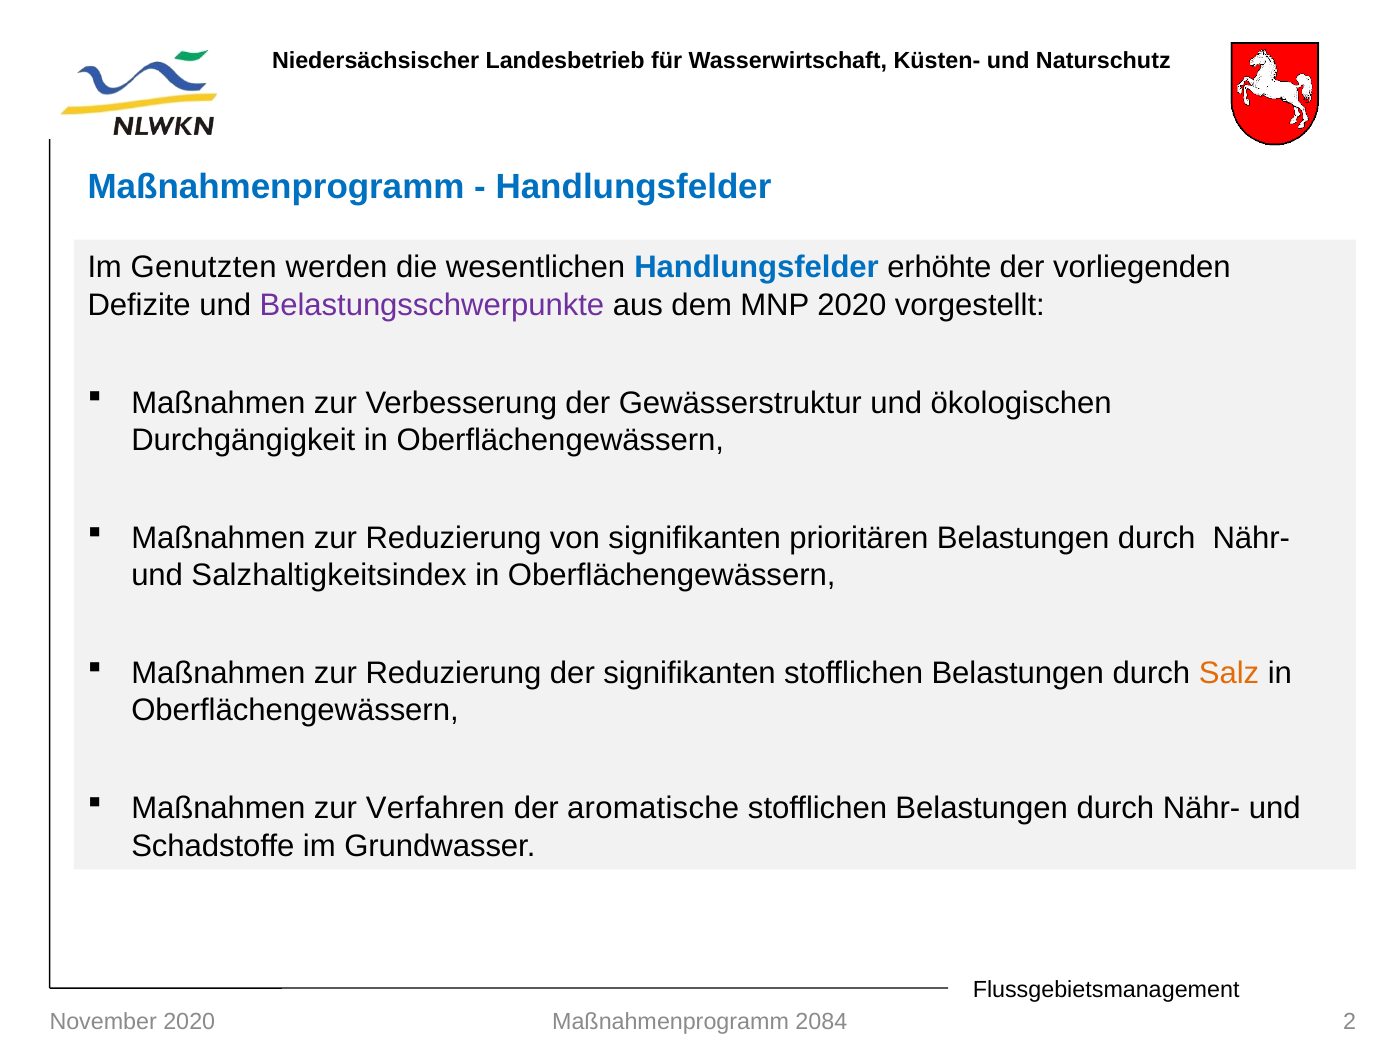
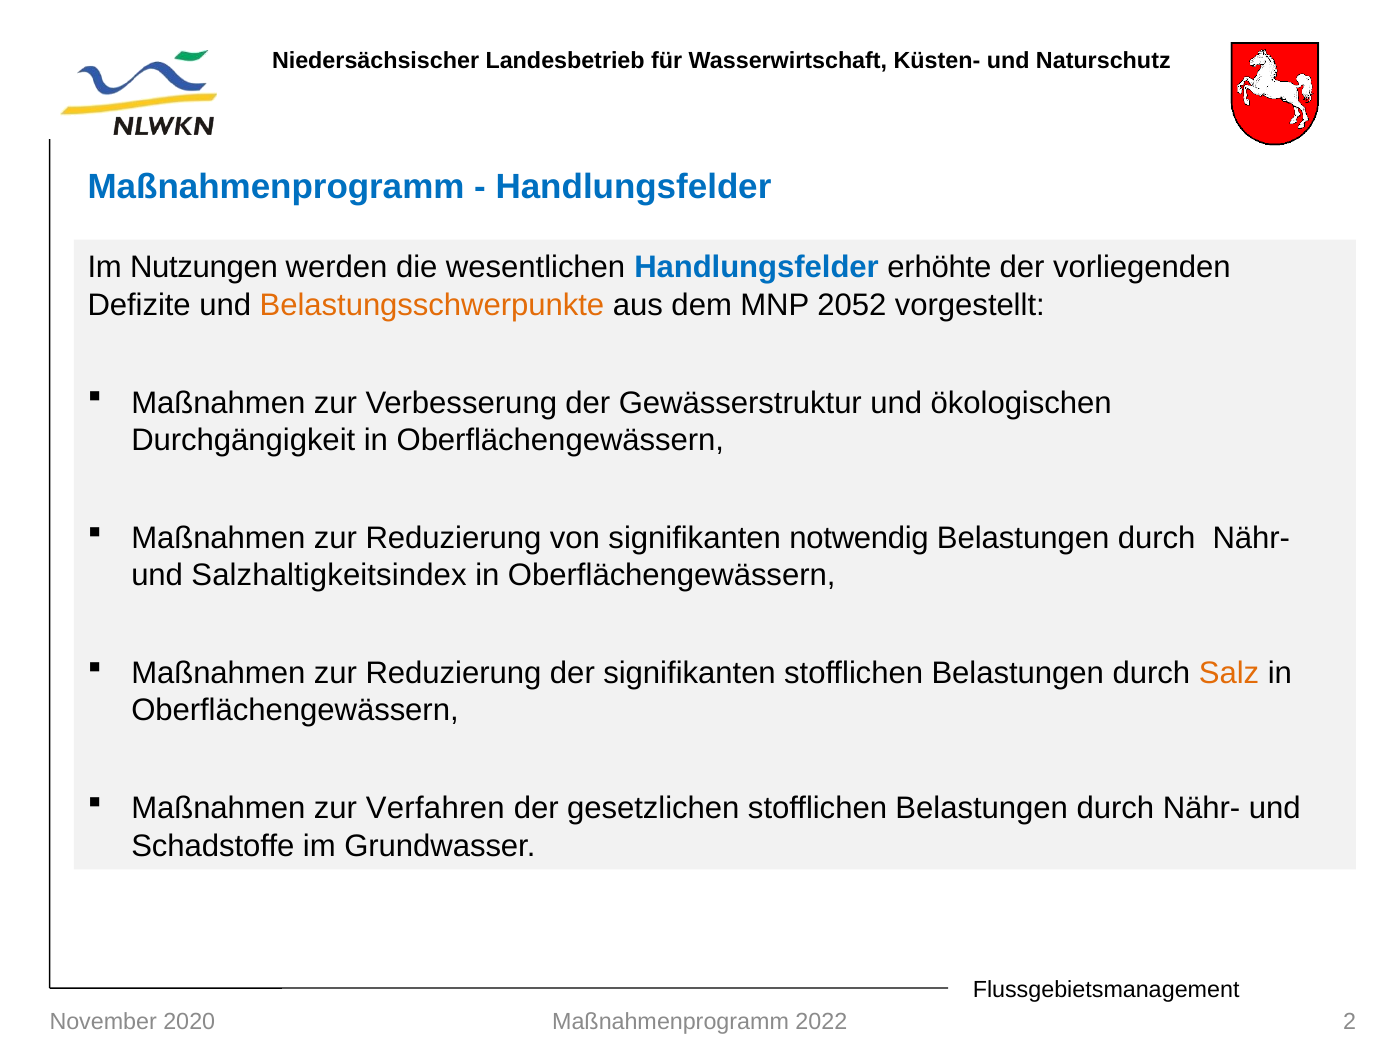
Genutzten: Genutzten -> Nutzungen
Belastungsschwerpunkte colour: purple -> orange
MNP 2020: 2020 -> 2052
prioritären: prioritären -> notwendig
aromatische: aromatische -> gesetzlichen
2084: 2084 -> 2022
